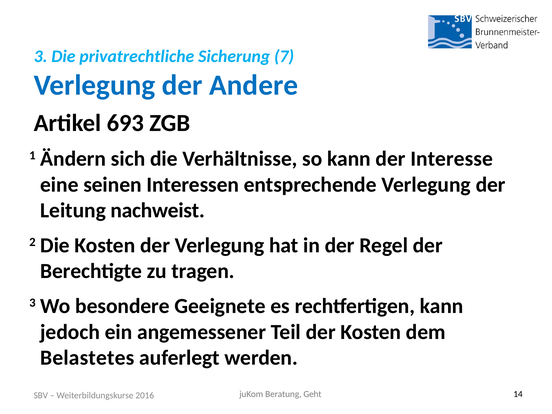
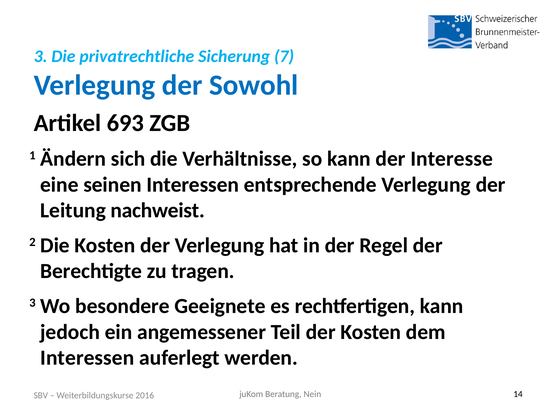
Andere: Andere -> Sowohl
Belastetes at (87, 358): Belastetes -> Interessen
Geht: Geht -> Nein
